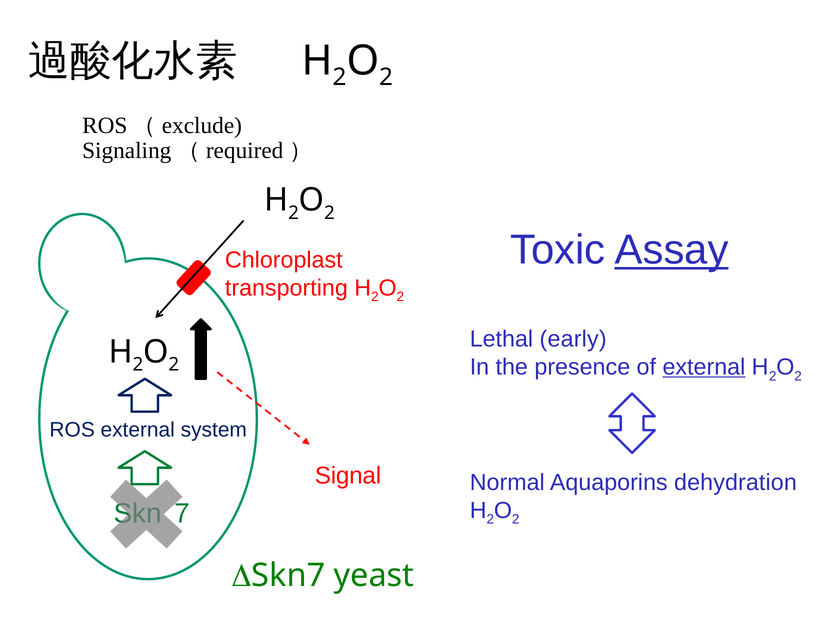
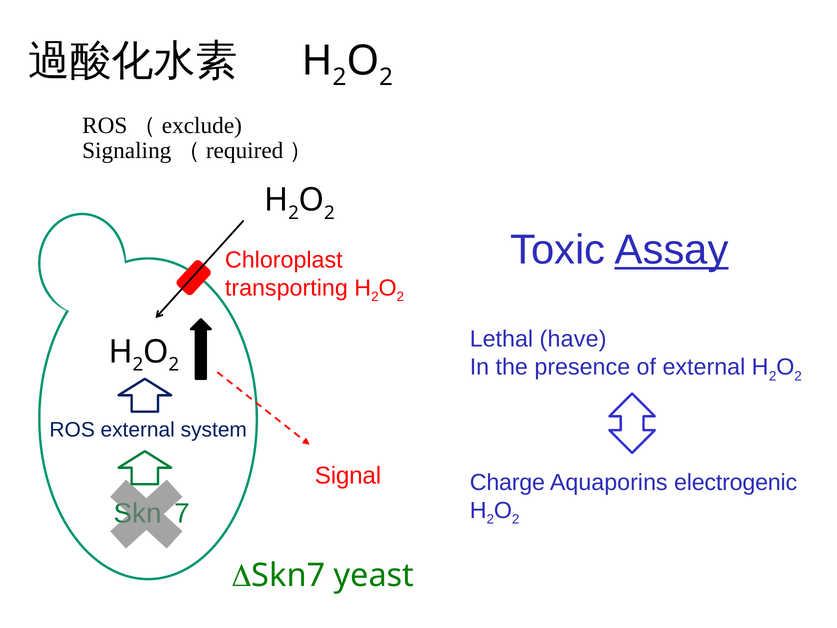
early: early -> have
external at (704, 367) underline: present -> none
Normal: Normal -> Charge
dehydration: dehydration -> electrogenic
